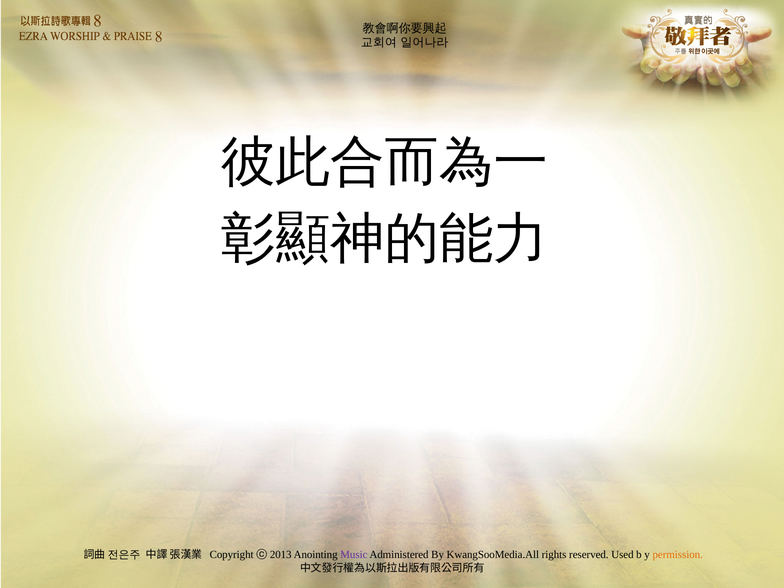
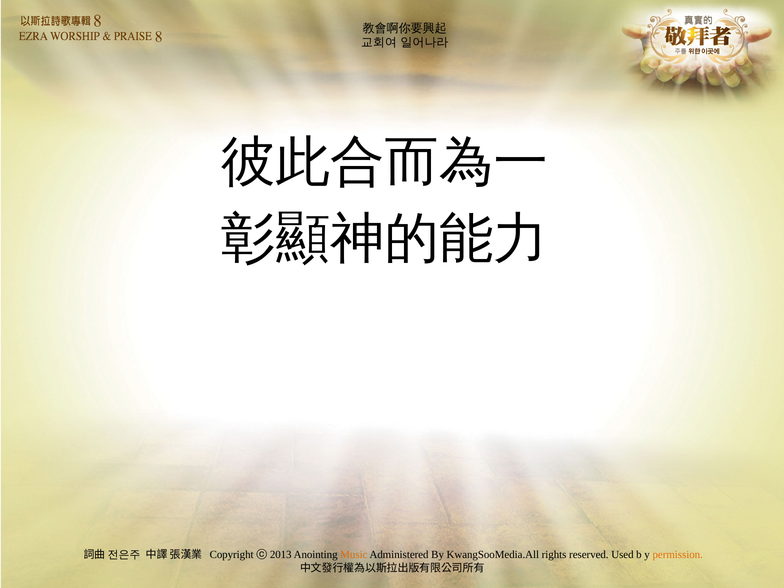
Music colour: purple -> orange
